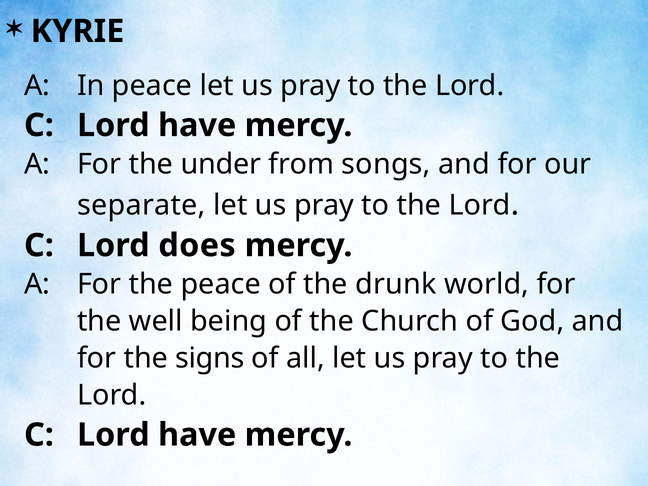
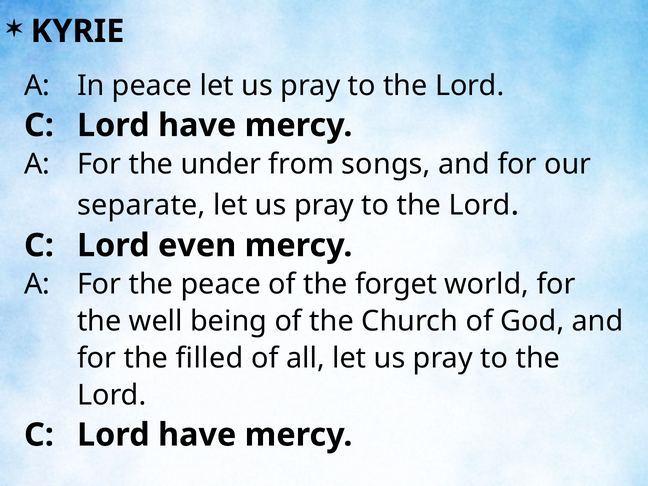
does: does -> even
drunk: drunk -> forget
signs: signs -> filled
